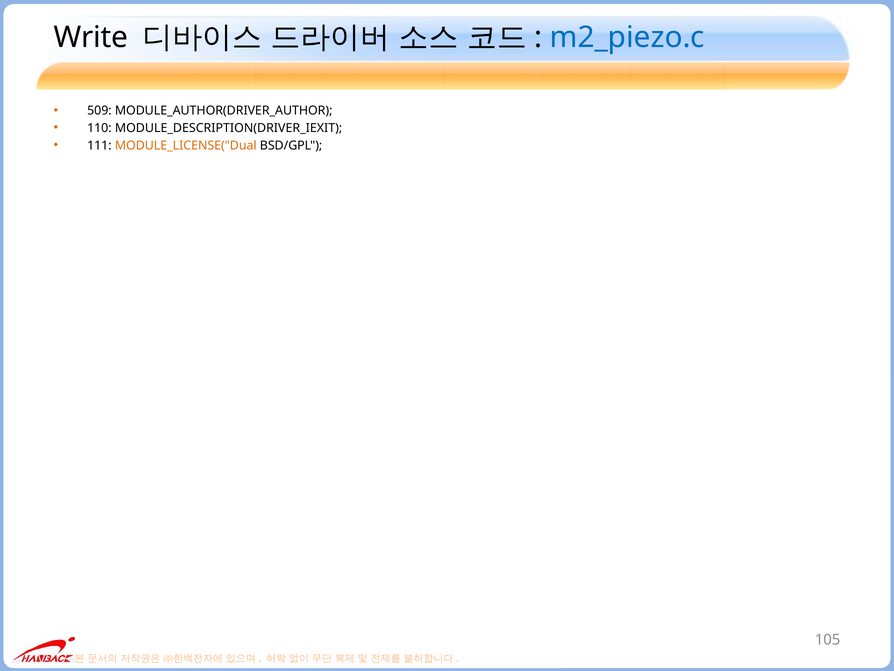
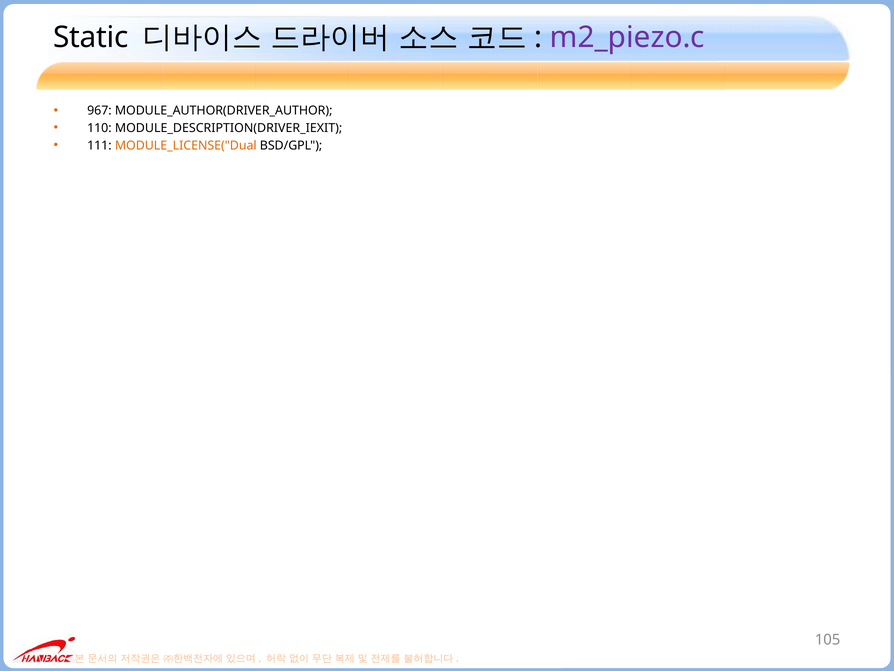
Write: Write -> Static
m2_piezo.c colour: blue -> purple
509: 509 -> 967
